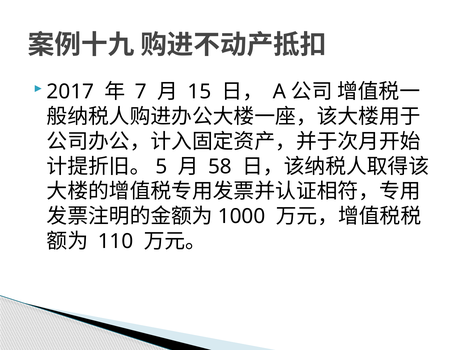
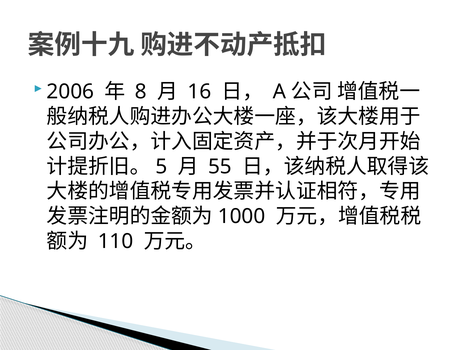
2017: 2017 -> 2006
7: 7 -> 8
15: 15 -> 16
58: 58 -> 55
